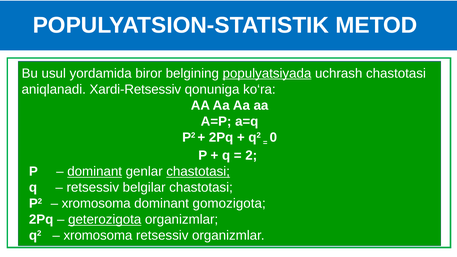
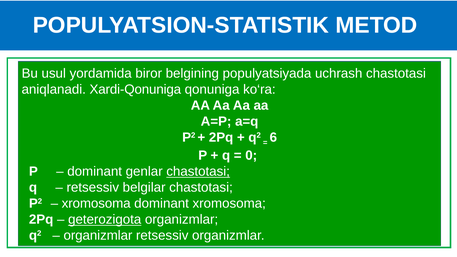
populyatsiyada underline: present -> none
Xardi-Retsessiv: Xardi-Retsessiv -> Xardi-Qonuniga
0: 0 -> 6
2: 2 -> 0
dominant at (95, 172) underline: present -> none
dominant gomozigota: gomozigota -> xromosoma
xromosoma at (98, 236): xromosoma -> organizmlar
